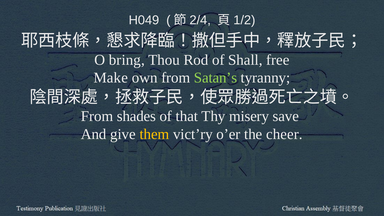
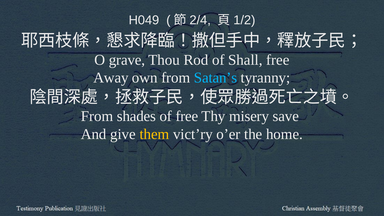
bring: bring -> grave
Make: Make -> Away
Satan’s colour: light green -> light blue
of that: that -> free
cheer: cheer -> home
